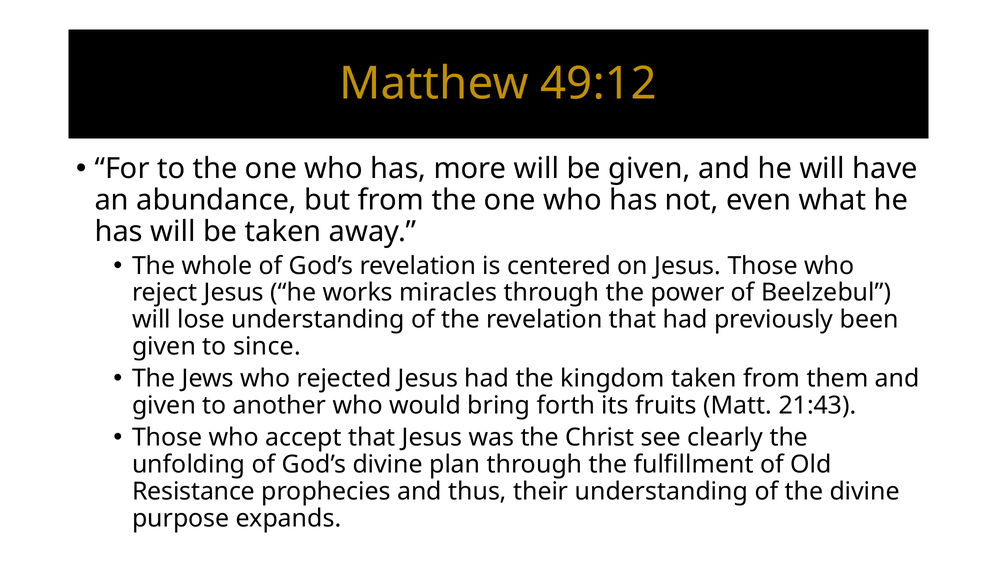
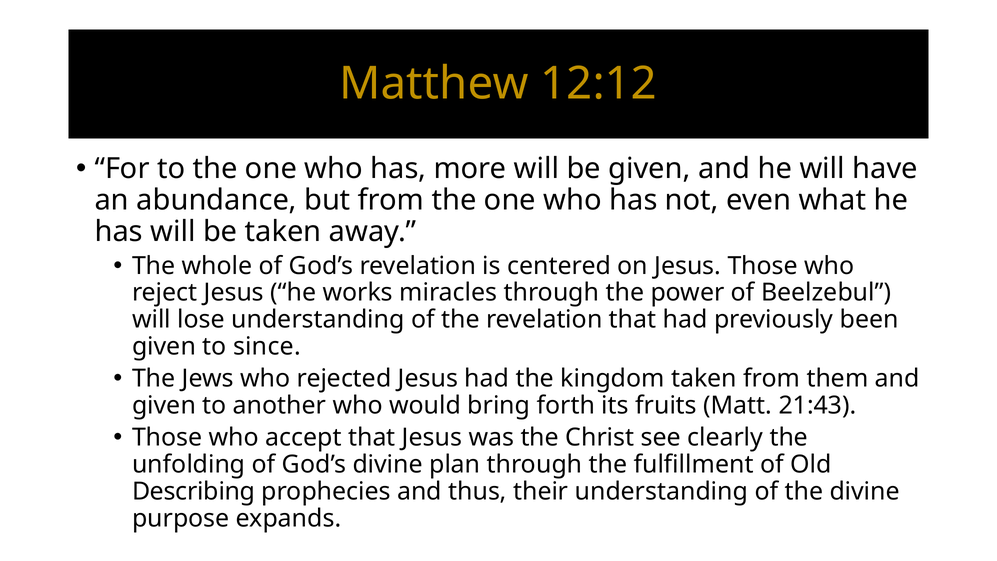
49:12: 49:12 -> 12:12
Resistance: Resistance -> Describing
